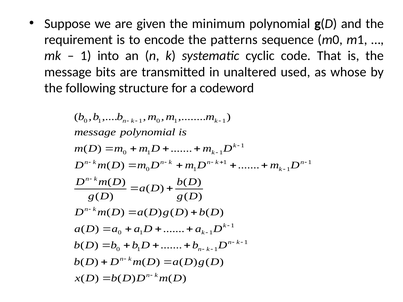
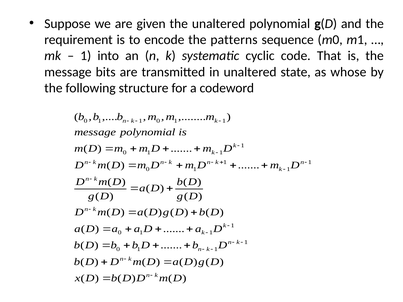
the minimum: minimum -> unaltered
used: used -> state
